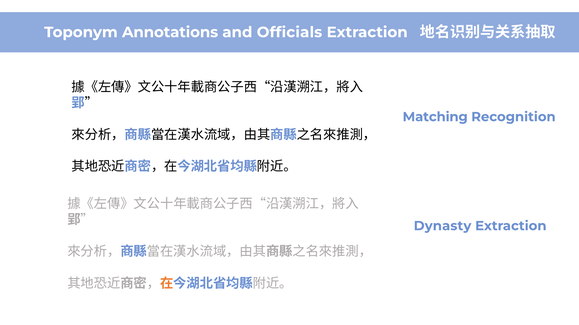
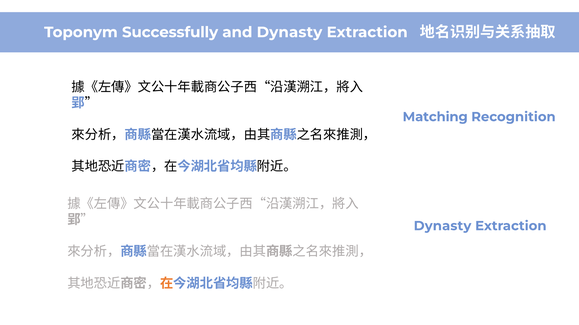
Annotations: Annotations -> Successfully
and Officials: Officials -> Dynasty
